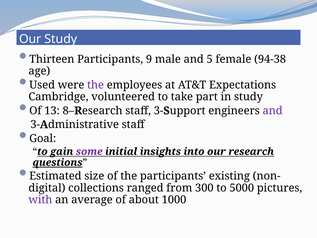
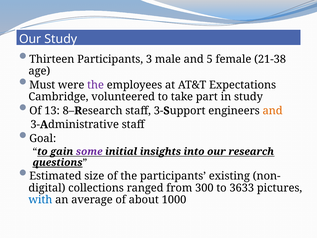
9: 9 -> 3
94-38: 94-38 -> 21-38
Used: Used -> Must
and at (273, 111) colour: purple -> orange
5000: 5000 -> 3633
with colour: purple -> blue
